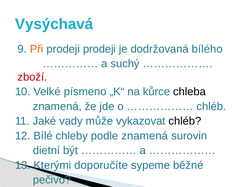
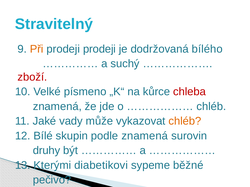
Vysýchavá: Vysýchavá -> Stravitelný
chleba colour: black -> red
chléb at (185, 121) colour: black -> orange
chleby: chleby -> skupin
dietní: dietní -> druhy
doporučíte: doporučíte -> diabetikovi
